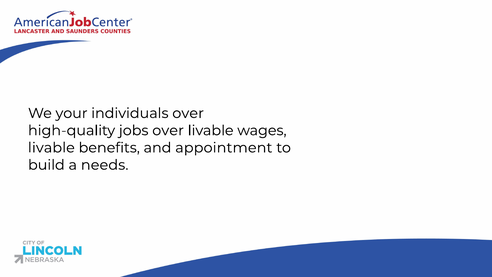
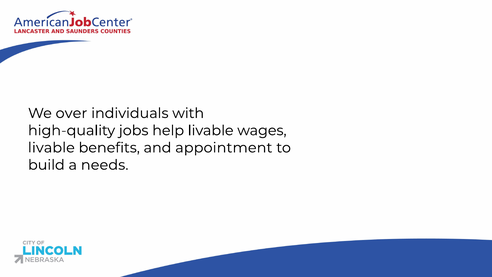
your: your -> over
individuals over: over -> with
jobs over: over -> help
